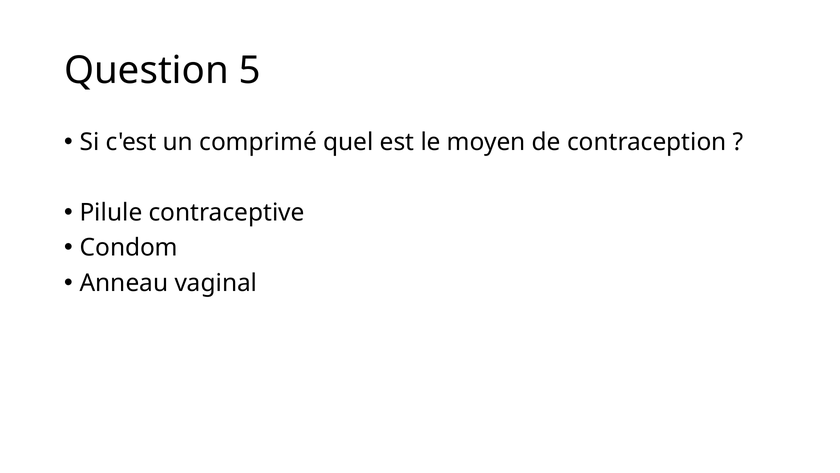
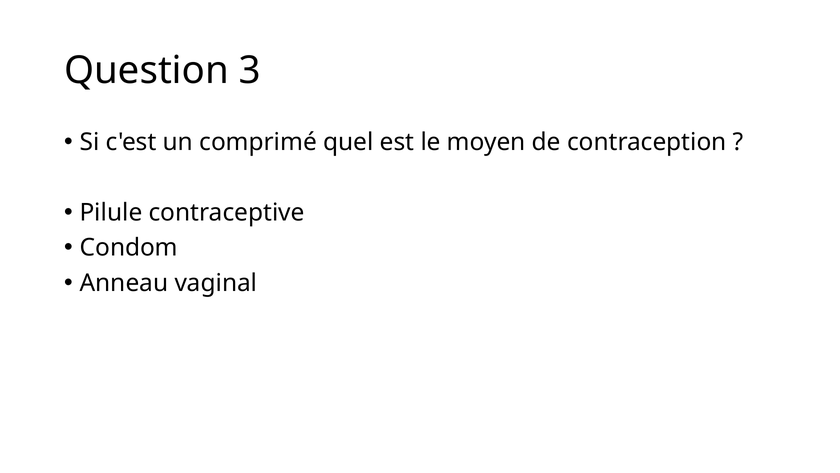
5: 5 -> 3
